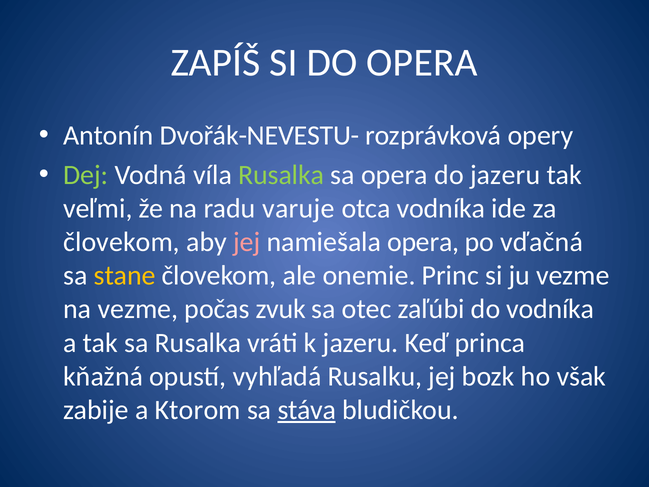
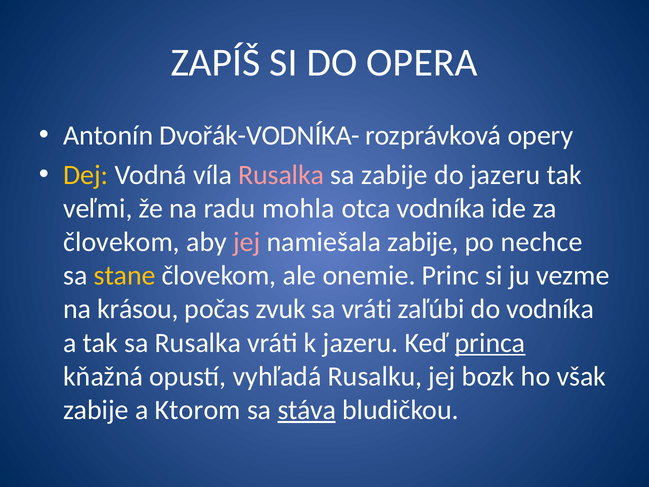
Dvořák-NEVESTU-: Dvořák-NEVESTU- -> Dvořák-VODNÍKA-
Dej colour: light green -> yellow
Rusalka at (281, 175) colour: light green -> pink
sa opera: opera -> zabije
varuje: varuje -> mohla
namiešala opera: opera -> zabije
vďačná: vďačná -> nechce
na vezme: vezme -> krásou
sa otec: otec -> vráti
princa underline: none -> present
